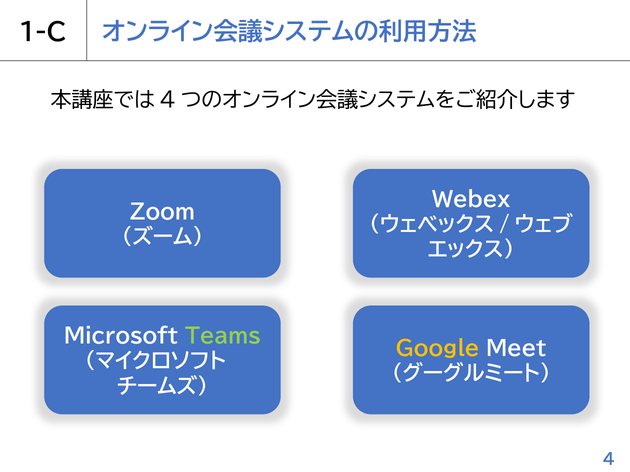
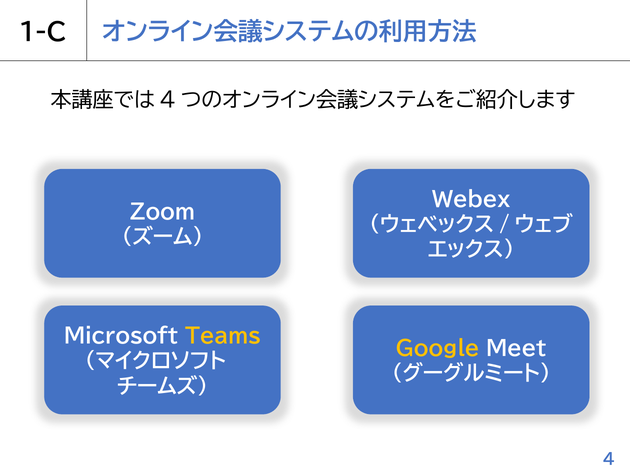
Teams colour: light green -> yellow
